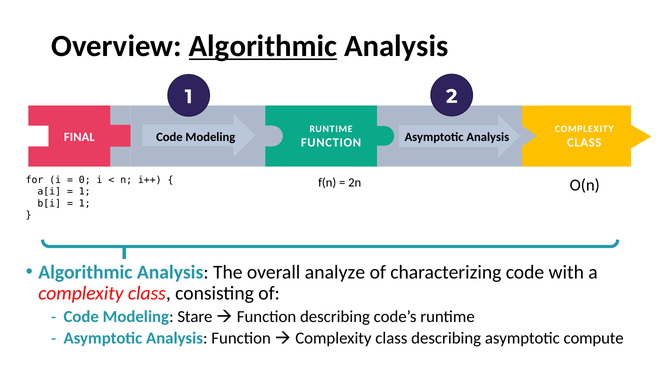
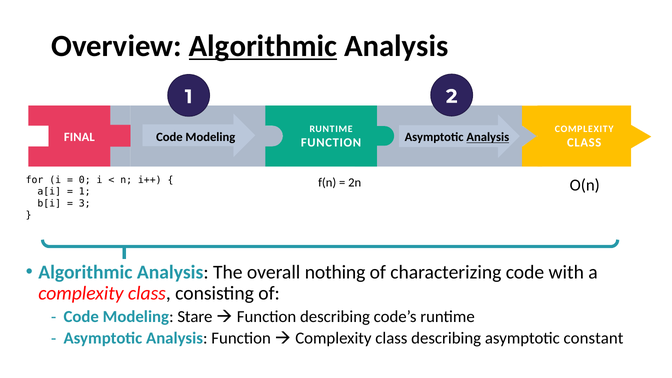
Analysis at (488, 137) underline: none -> present
1 at (85, 203): 1 -> 3
analyze: analyze -> nothing
compute: compute -> constant
